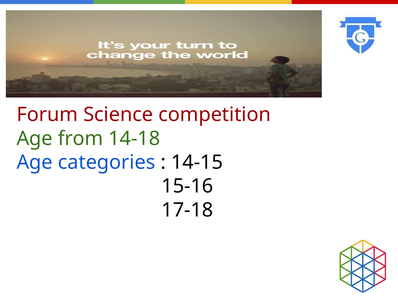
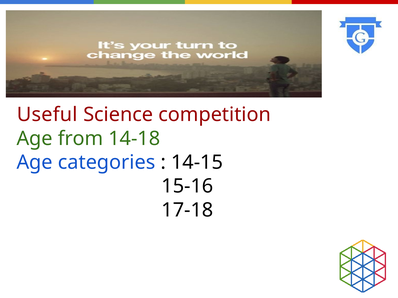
Forum: Forum -> Useful
